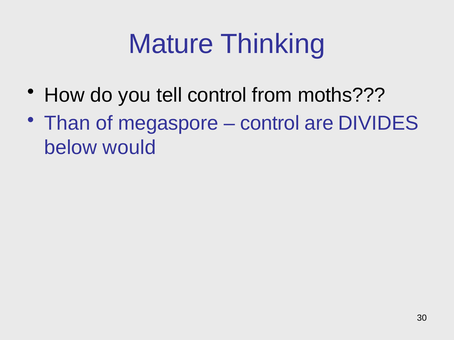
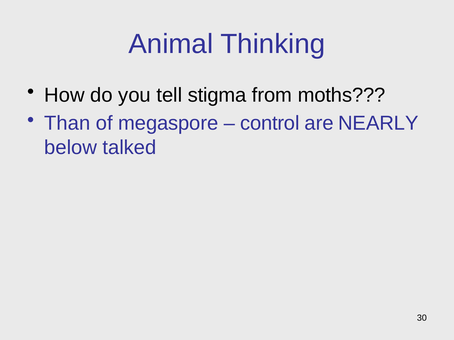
Mature: Mature -> Animal
tell control: control -> stigma
DIVIDES: DIVIDES -> NEARLY
would: would -> talked
